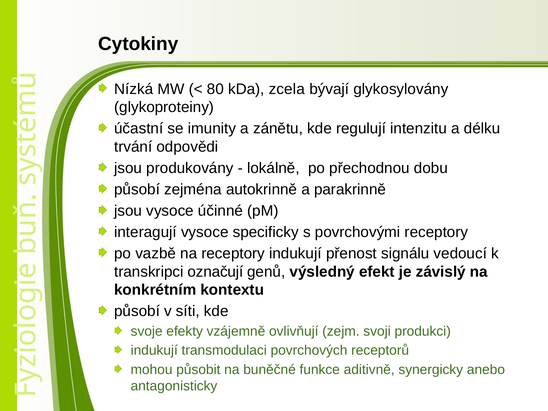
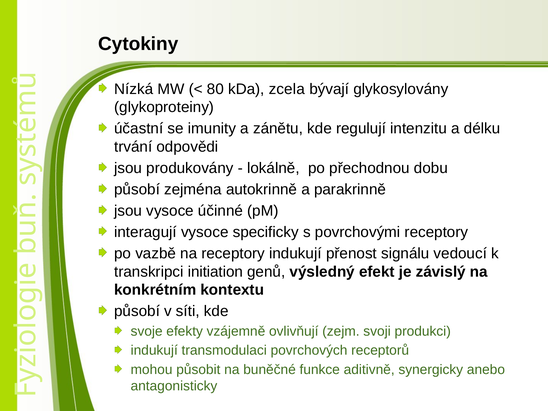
označují: označují -> initiation
